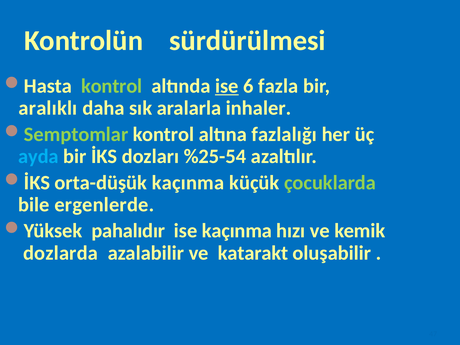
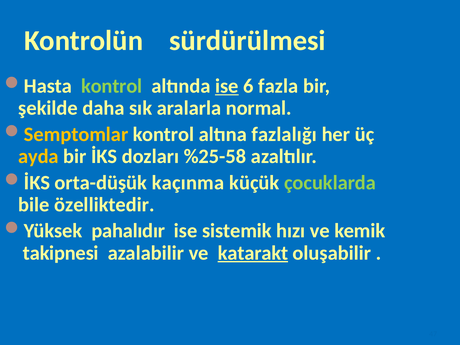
aralıklı: aralıklı -> şekilde
inhaler: inhaler -> normal
Semptomlar colour: light green -> yellow
ayda colour: light blue -> yellow
%25-54: %25-54 -> %25-58
ergenlerde: ergenlerde -> özelliktedir
ise kaçınma: kaçınma -> sistemik
dozlarda: dozlarda -> takipnesi
katarakt underline: none -> present
